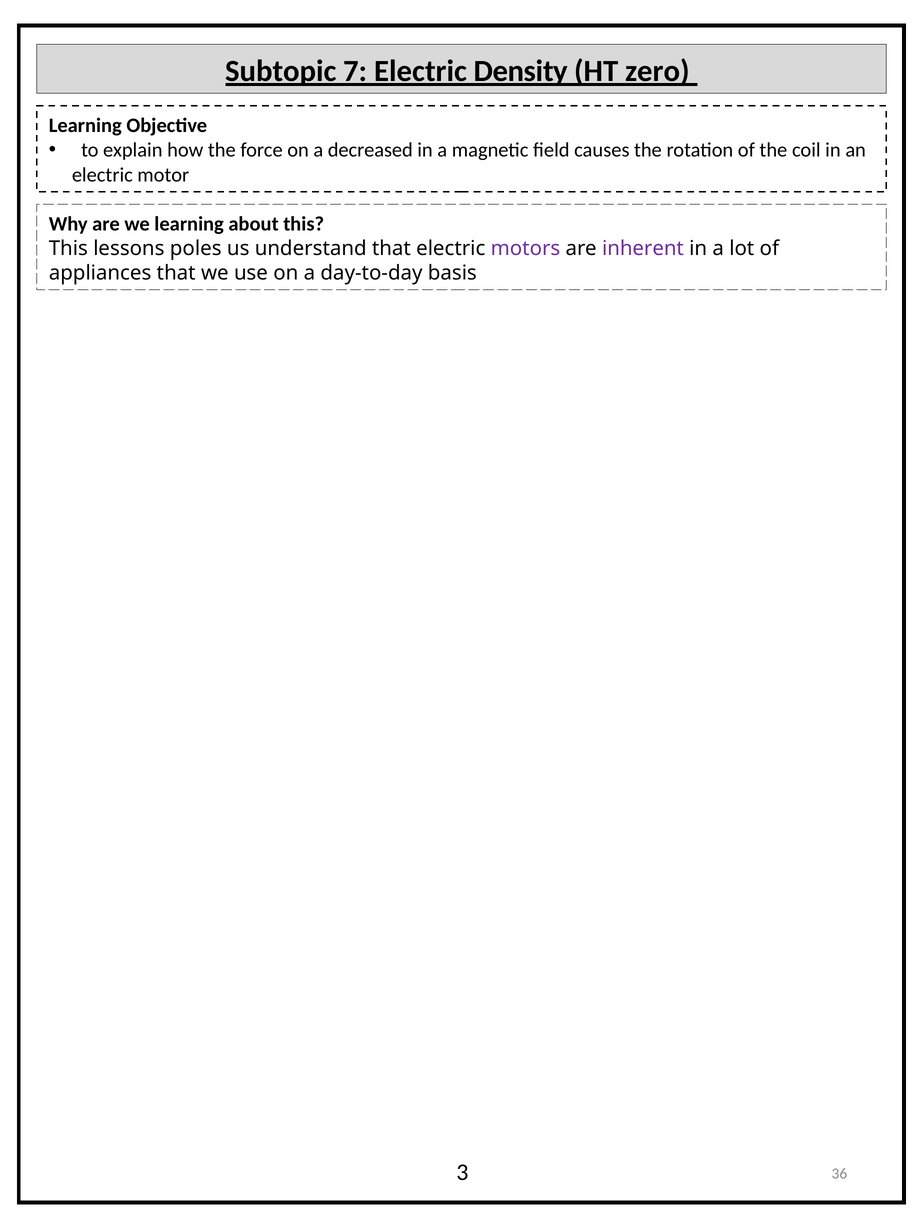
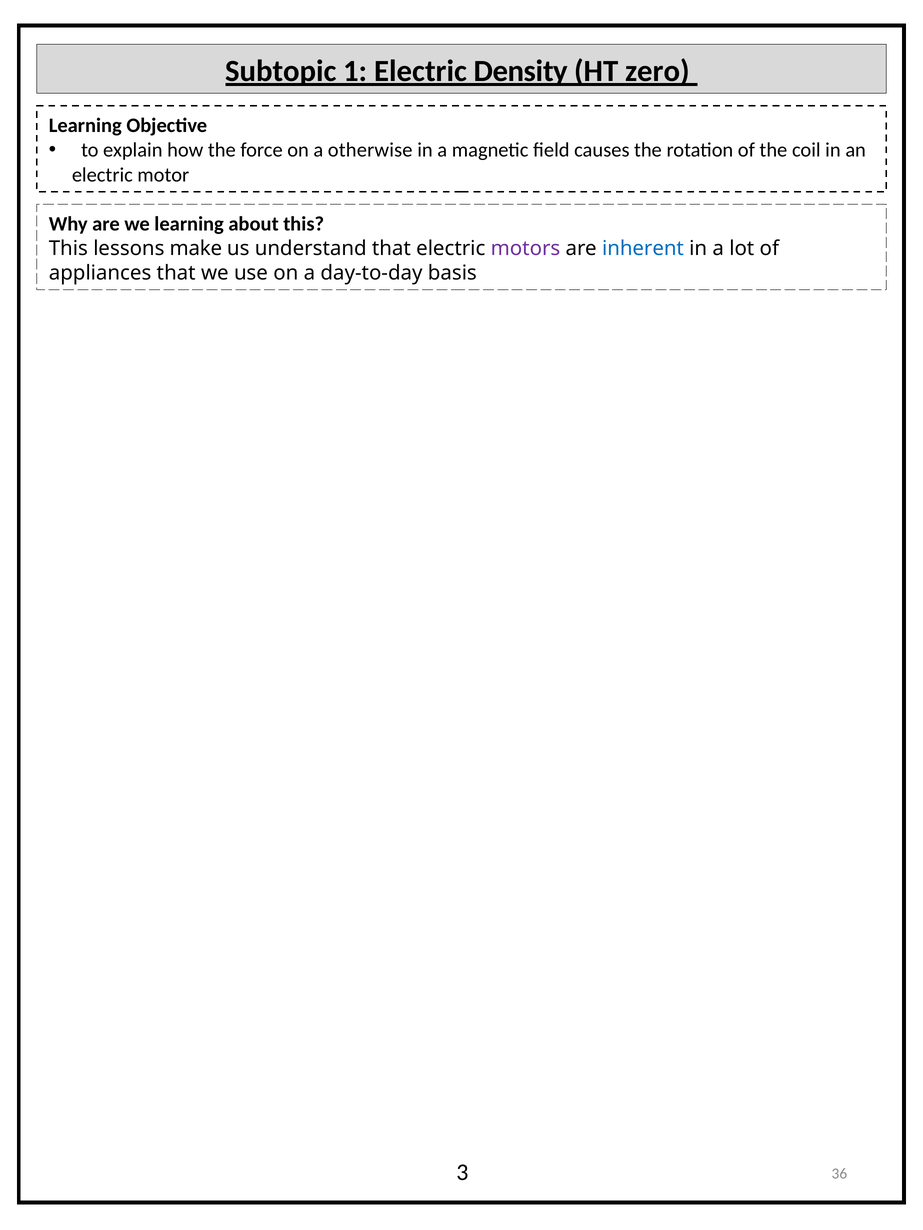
7: 7 -> 1
decreased: decreased -> otherwise
poles: poles -> make
inherent colour: purple -> blue
